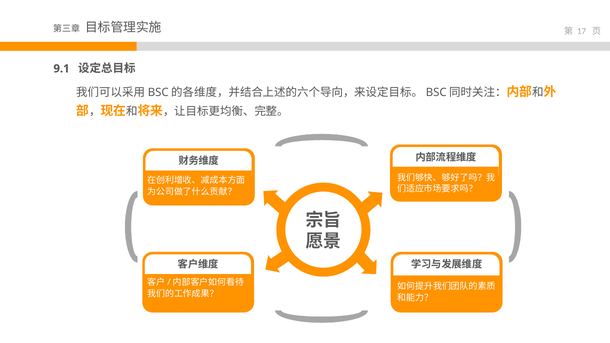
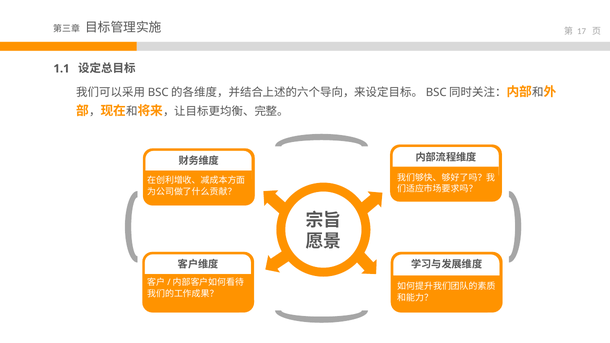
9.1: 9.1 -> 1.1
